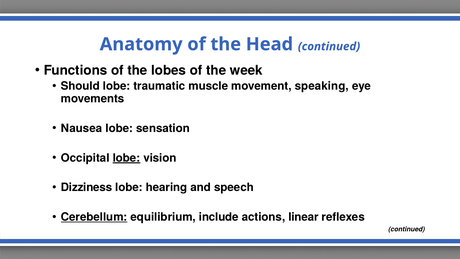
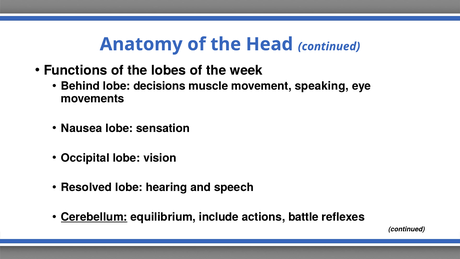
Should: Should -> Behind
traumatic: traumatic -> decisions
lobe at (126, 158) underline: present -> none
Dizziness: Dizziness -> Resolved
linear: linear -> battle
